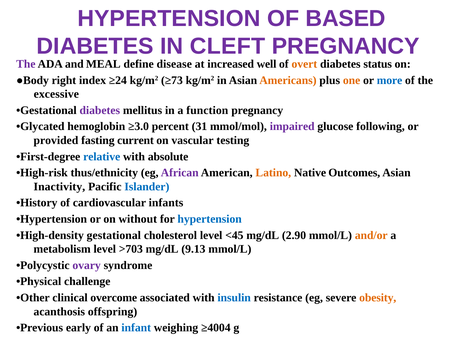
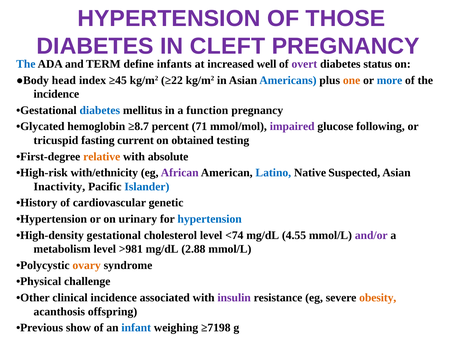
BASED: BASED -> THOSE
The at (26, 64) colour: purple -> blue
MEAL: MEAL -> TERM
disease: disease -> infants
overt colour: orange -> purple
right: right -> head
≥24: ≥24 -> ≥45
≥73: ≥73 -> ≥22
Americans colour: orange -> blue
excessive at (56, 94): excessive -> incidence
diabetes at (100, 110) colour: purple -> blue
≥3.0: ≥3.0 -> ≥8.7
31: 31 -> 71
provided: provided -> tricuspid
vascular: vascular -> obtained
relative colour: blue -> orange
thus/ethnicity: thus/ethnicity -> with/ethnicity
Latino colour: orange -> blue
Outcomes: Outcomes -> Suspected
infants: infants -> genetic
without: without -> urinary
<45: <45 -> <74
2.90: 2.90 -> 4.55
and/or colour: orange -> purple
>703: >703 -> >981
9.13: 9.13 -> 2.88
ovary colour: purple -> orange
clinical overcome: overcome -> incidence
insulin colour: blue -> purple
early: early -> show
≥4004: ≥4004 -> ≥7198
